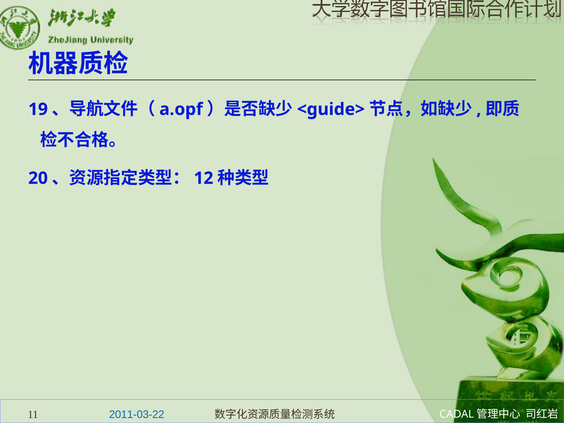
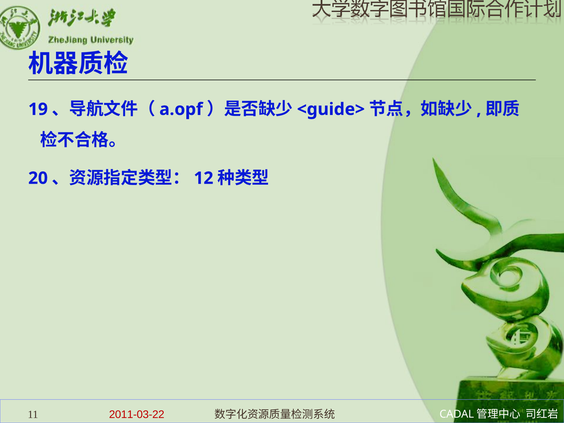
2011-03-22 colour: blue -> red
